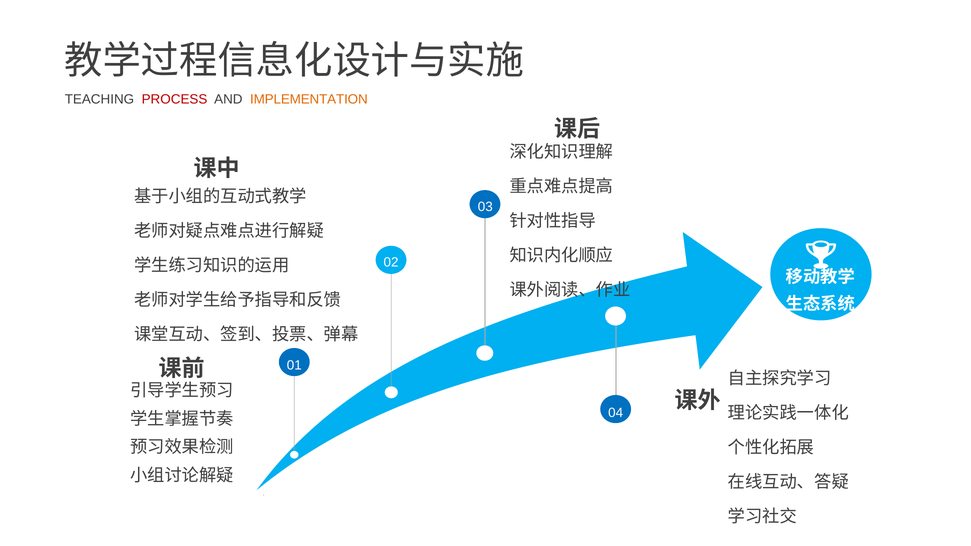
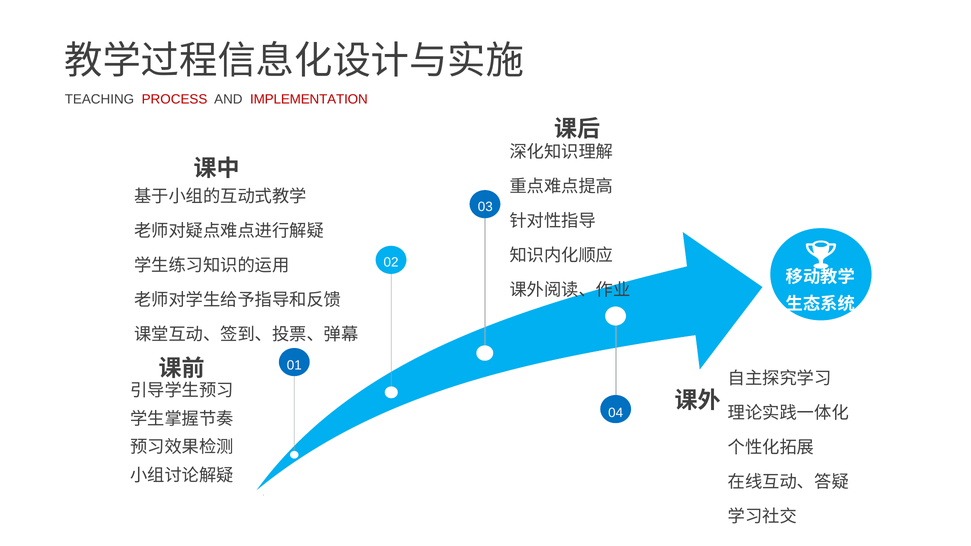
IMPLEMENTATION colour: orange -> red
